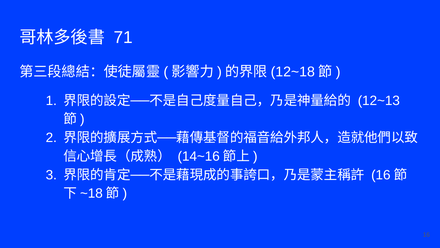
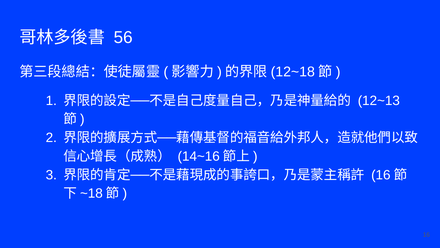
71: 71 -> 56
